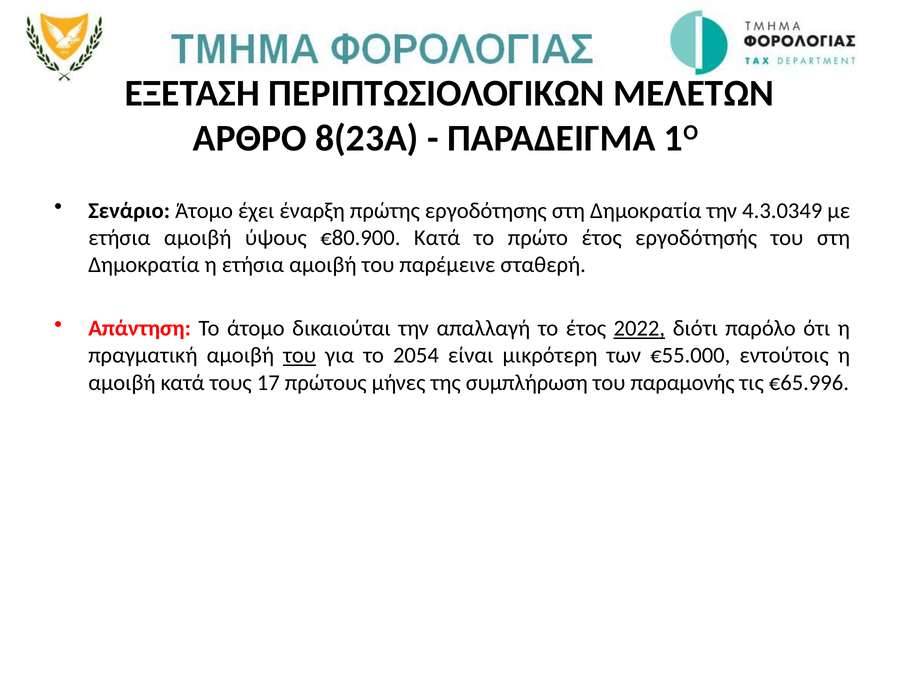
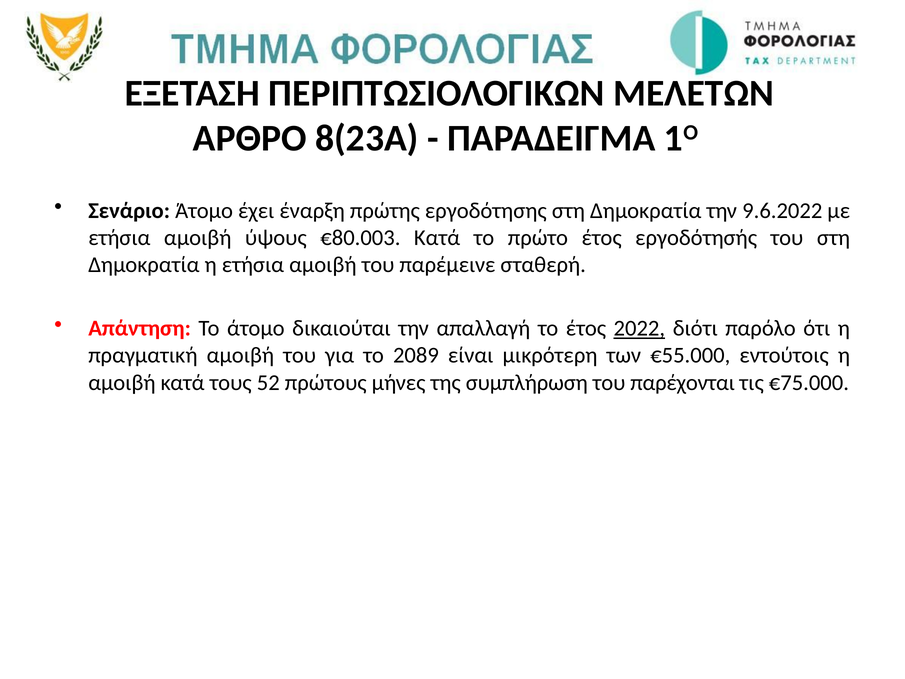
4.3.0349: 4.3.0349 -> 9.6.2022
€80.900: €80.900 -> €80.003
του at (300, 355) underline: present -> none
2054: 2054 -> 2089
17: 17 -> 52
παραμονής: παραμονής -> παρέχονται
€65.996: €65.996 -> €75.000
